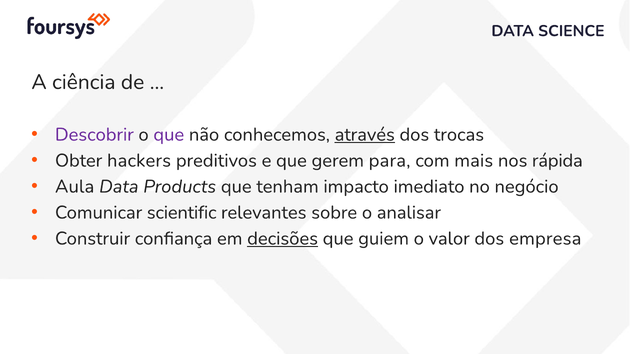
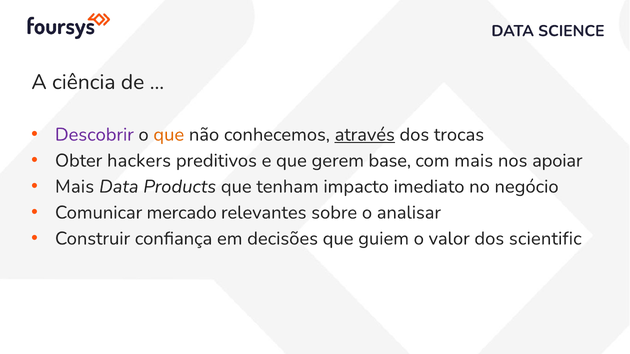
que at (169, 135) colour: purple -> orange
para: para -> base
rápida: rápida -> apoiar
Aula at (75, 187): Aula -> Mais
scientific: scientific -> mercado
decisões underline: present -> none
empresa: empresa -> scientific
